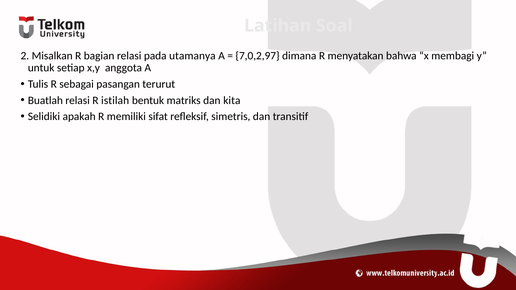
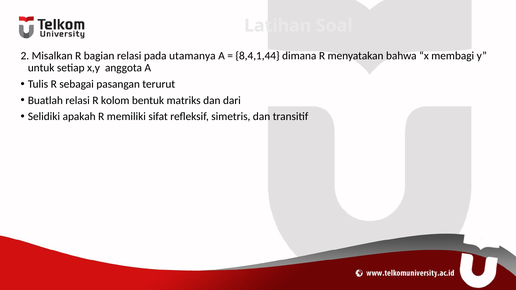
7,0,2,97: 7,0,2,97 -> 8,4,1,44
istilah: istilah -> kolom
kita: kita -> dari
